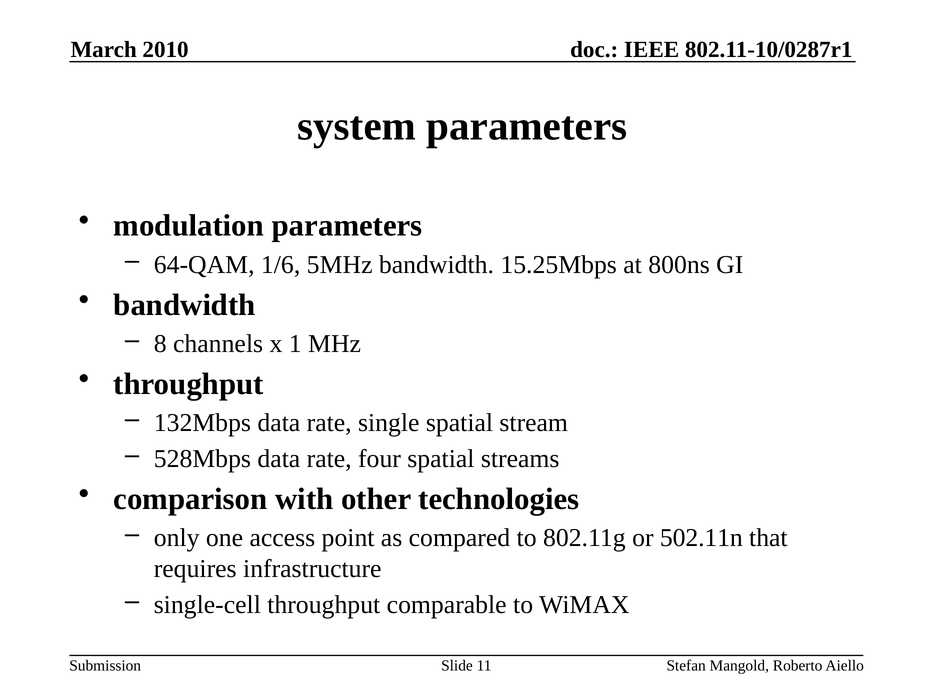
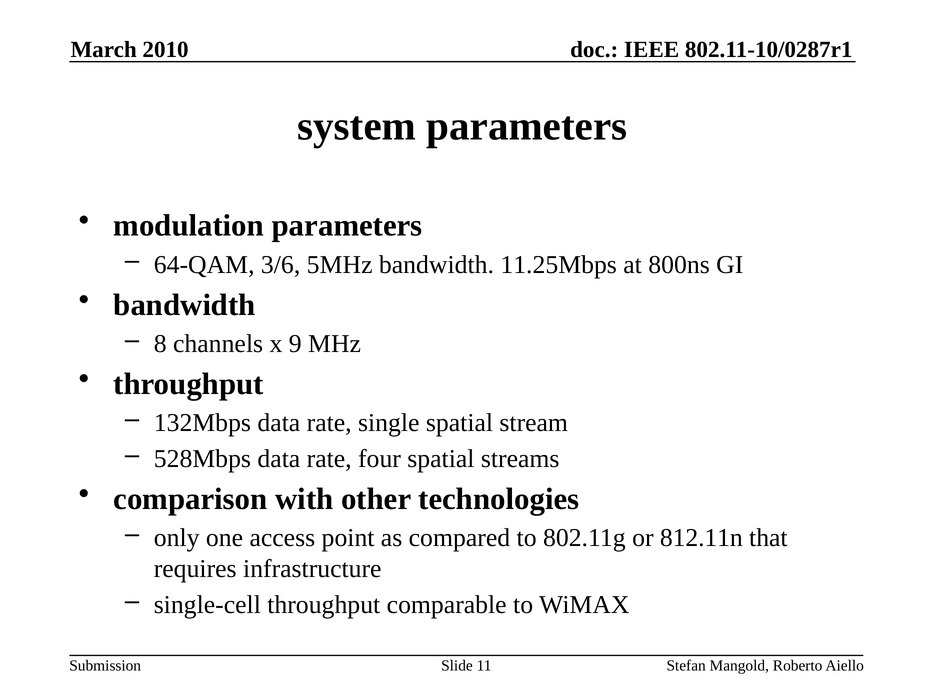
1/6: 1/6 -> 3/6
15.25Mbps: 15.25Mbps -> 11.25Mbps
1: 1 -> 9
502.11n: 502.11n -> 812.11n
